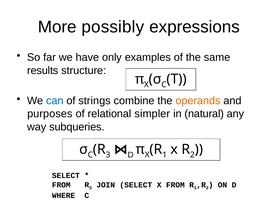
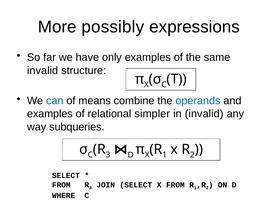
results at (43, 70): results -> invalid
strings: strings -> means
operands colour: orange -> blue
purposes at (50, 114): purposes -> examples
in natural: natural -> invalid
